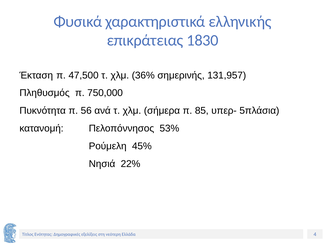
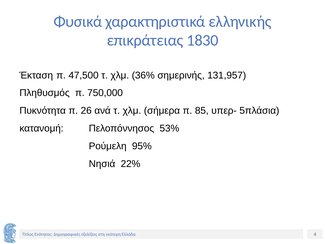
56: 56 -> 26
45%: 45% -> 95%
